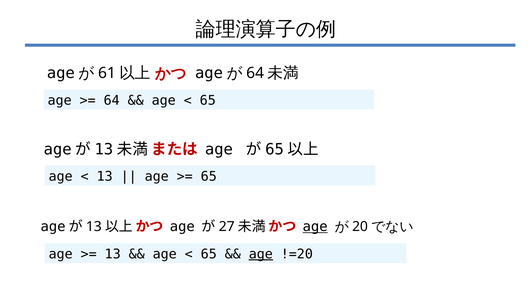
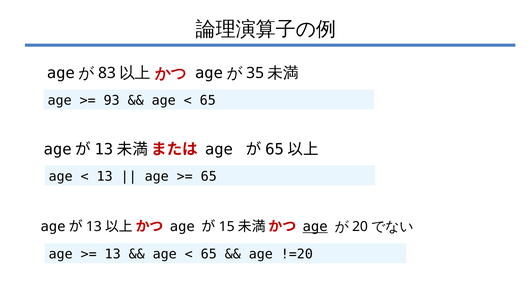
61: 61 -> 83
64 at (255, 73): 64 -> 35
64 at (112, 101): 64 -> 93
27: 27 -> 15
age at (261, 254) underline: present -> none
